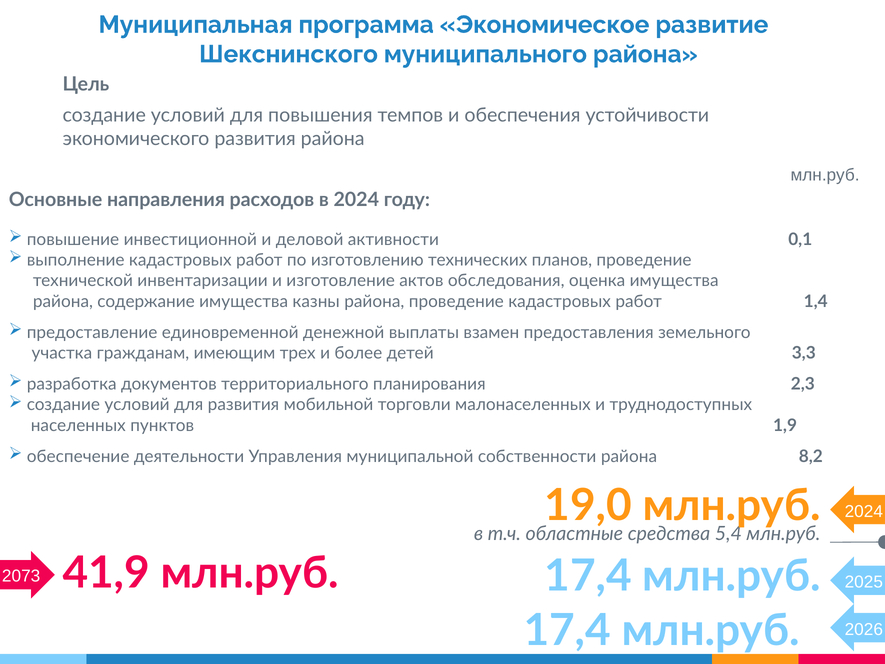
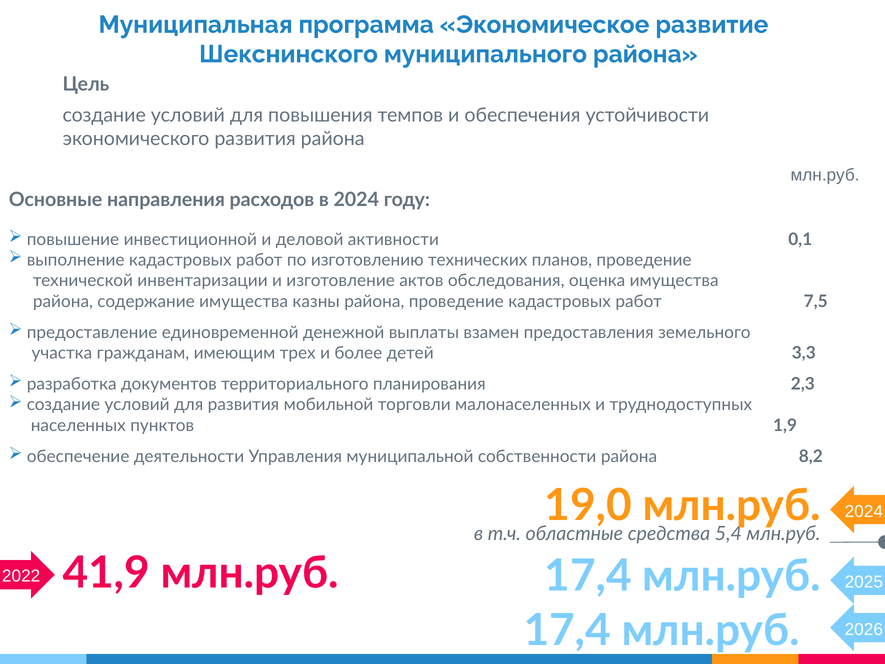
1,4: 1,4 -> 7,5
2073: 2073 -> 2022
